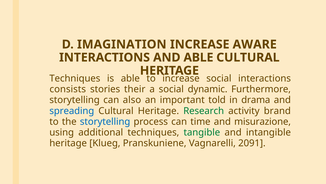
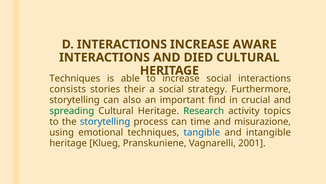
D IMAGINATION: IMAGINATION -> INTERACTIONS
AND ABLE: ABLE -> DIED
dynamic: dynamic -> strategy
told: told -> find
drama: drama -> crucial
spreading colour: blue -> green
brand: brand -> topics
additional: additional -> emotional
tangible colour: green -> blue
2091: 2091 -> 2001
